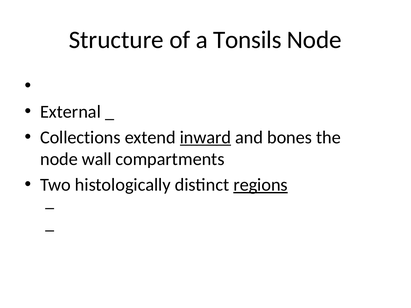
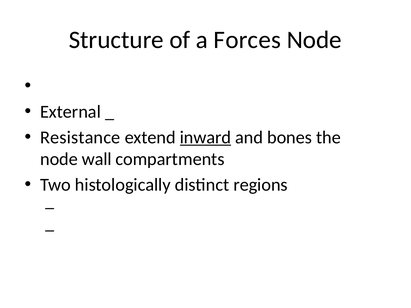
Tonsils: Tonsils -> Forces
Collections: Collections -> Resistance
regions underline: present -> none
